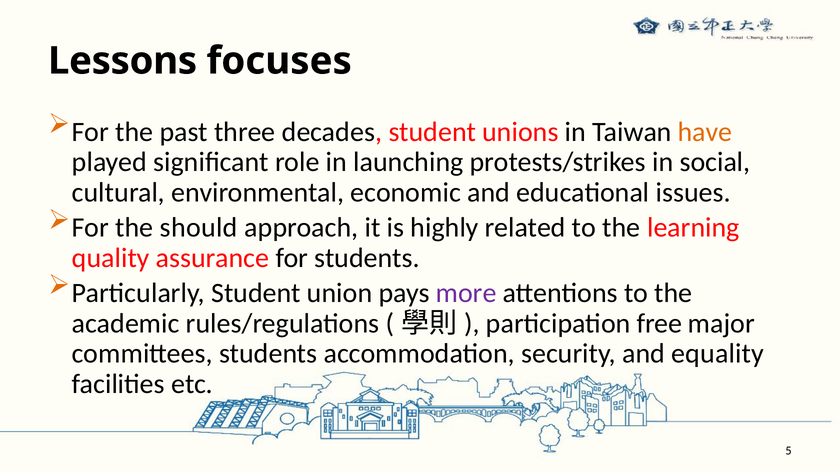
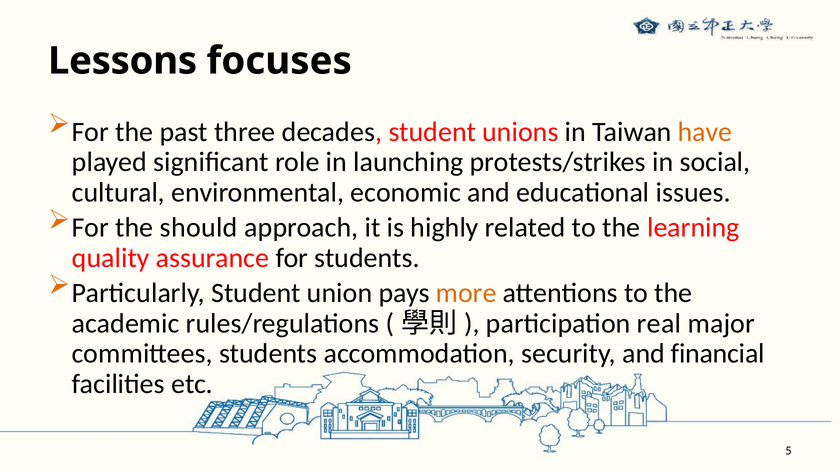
more colour: purple -> orange
free: free -> real
equality: equality -> financial
